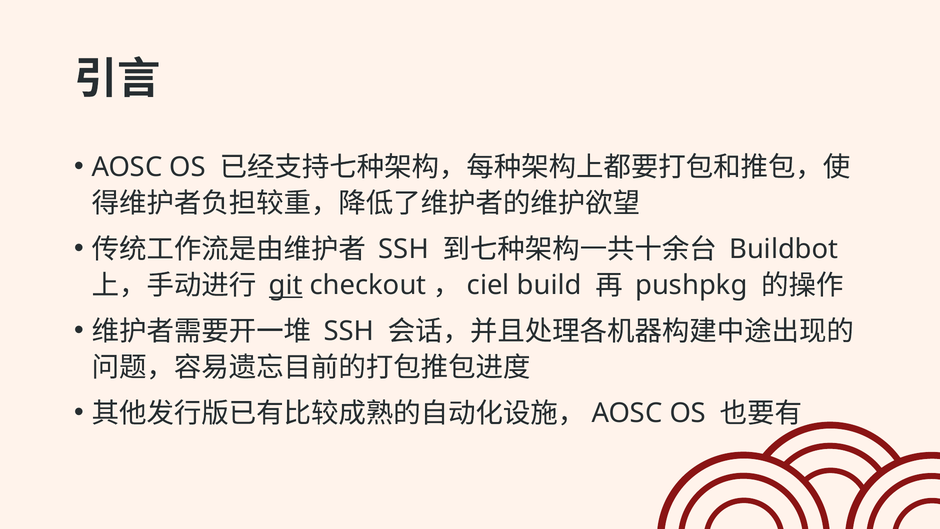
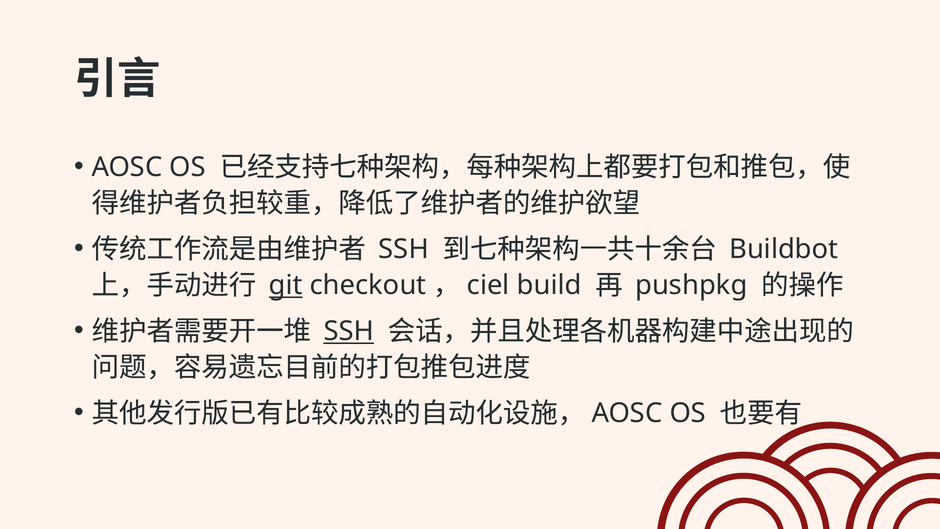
SSH at (349, 331) underline: none -> present
